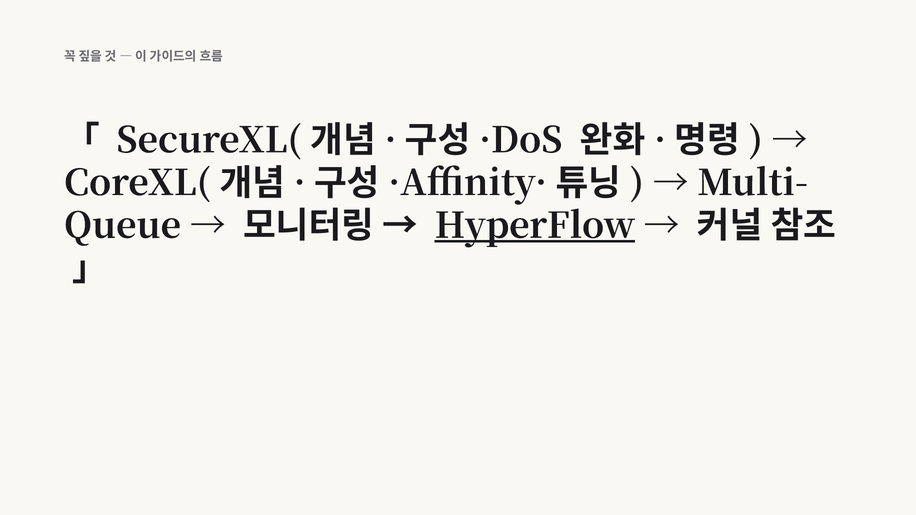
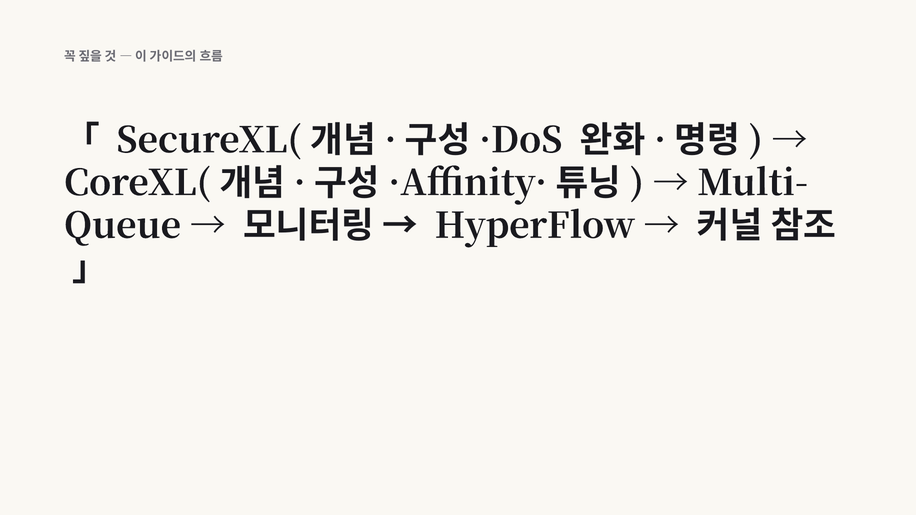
HyperFlow underline: present -> none
